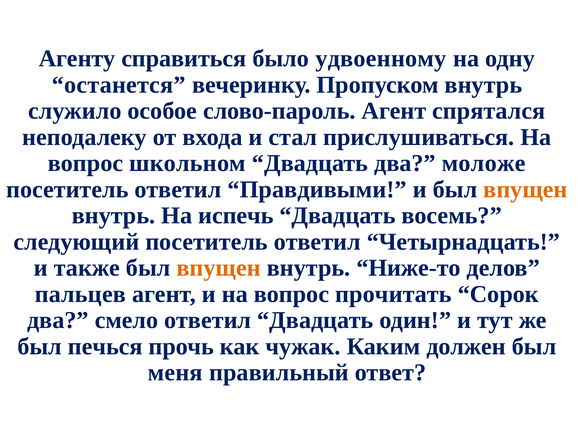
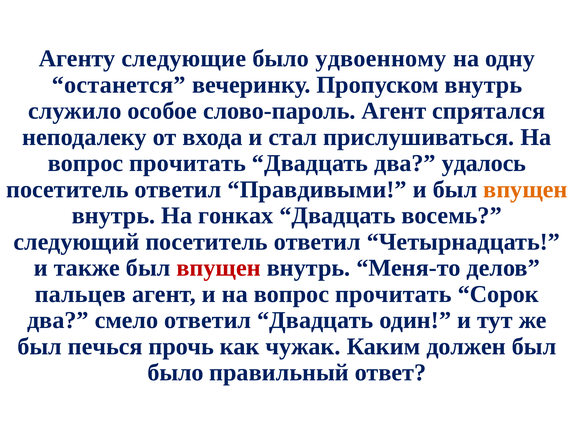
справиться: справиться -> следующие
школьном at (187, 163): школьном -> прочитать
моложе: моложе -> удалось
испечь: испечь -> гонках
впущен at (219, 268) colour: orange -> red
Ниже-то: Ниже-то -> Меня-то
меня at (175, 372): меня -> было
